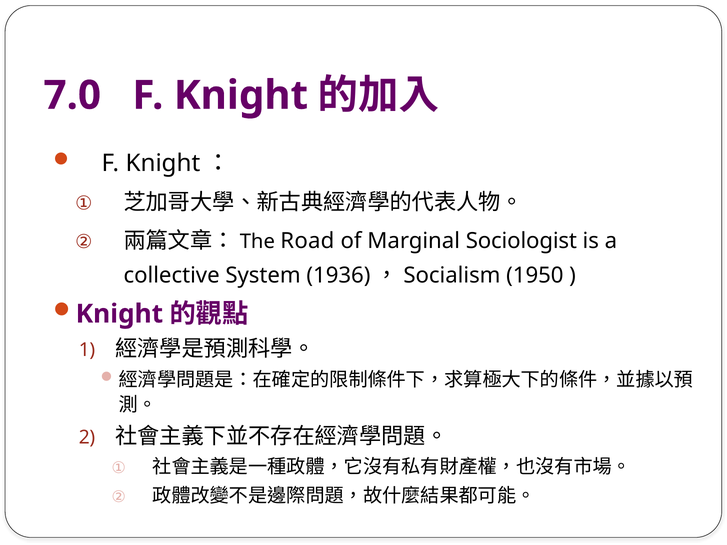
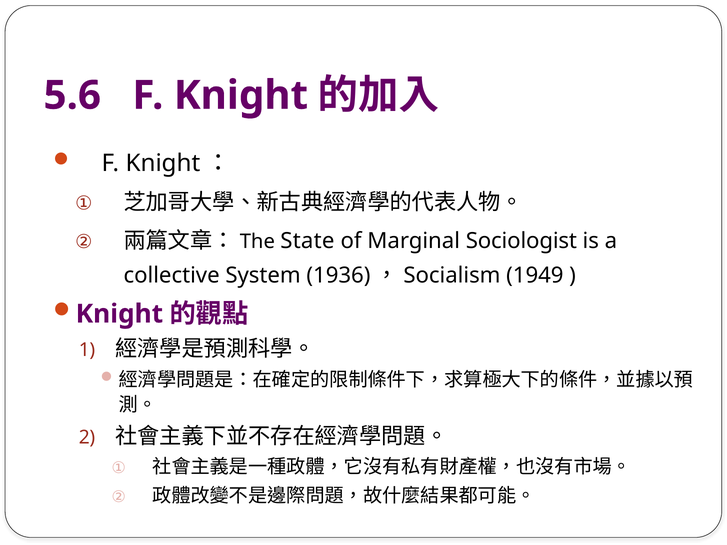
7.0: 7.0 -> 5.6
Road: Road -> State
1950: 1950 -> 1949
